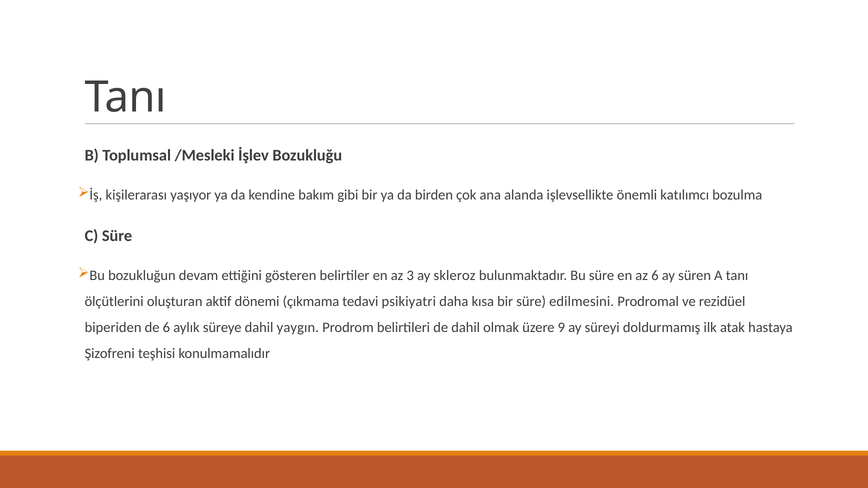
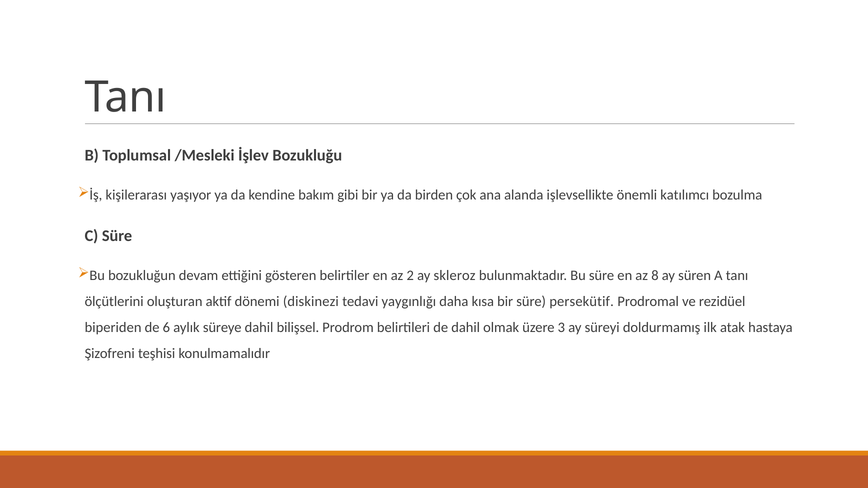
3: 3 -> 2
az 6: 6 -> 8
çıkmama: çıkmama -> diskinezi
psikiyatri: psikiyatri -> yaygınlığı
edilmesini: edilmesini -> persekütif
yaygın: yaygın -> bilişsel
9: 9 -> 3
